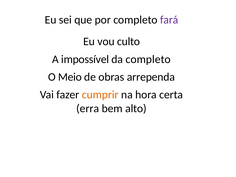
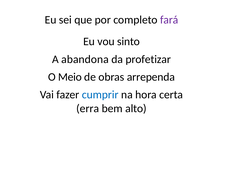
culto: culto -> sinto
impossível: impossível -> abandona
da completo: completo -> profetizar
cumprir colour: orange -> blue
